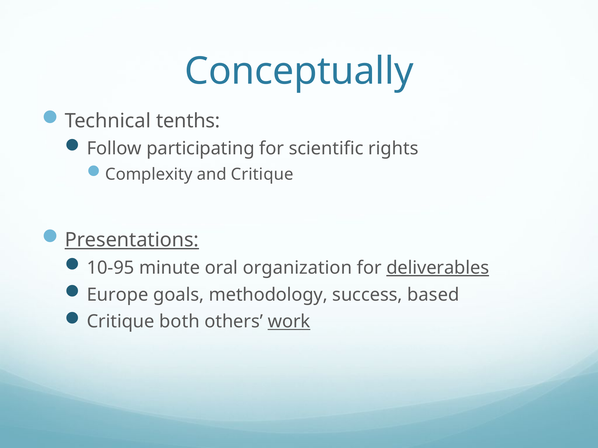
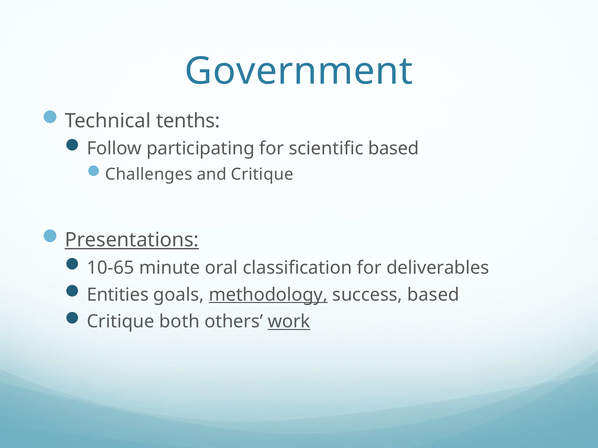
Conceptually: Conceptually -> Government
scientific rights: rights -> based
Complexity: Complexity -> Challenges
10-95: 10-95 -> 10-65
organization: organization -> classification
deliverables underline: present -> none
Europe: Europe -> Entities
methodology underline: none -> present
